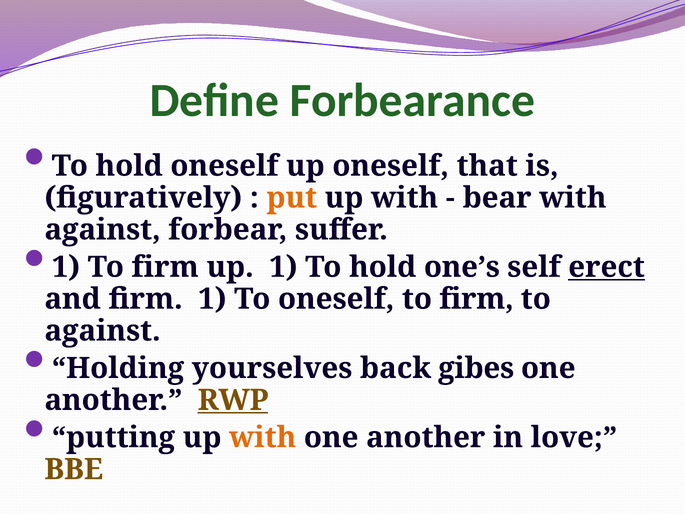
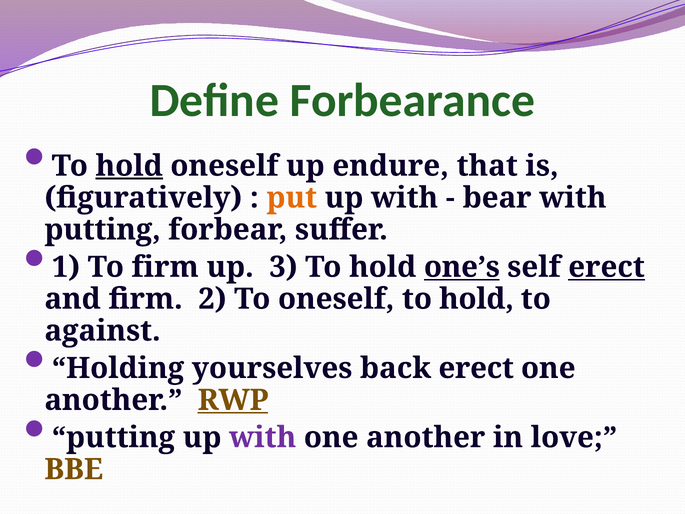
hold at (129, 166) underline: none -> present
up oneself: oneself -> endure
against at (103, 230): against -> putting
up 1: 1 -> 3
one’s underline: none -> present
firm 1: 1 -> 2
firm at (477, 299): firm -> hold
back gibes: gibes -> erect
with at (263, 437) colour: orange -> purple
